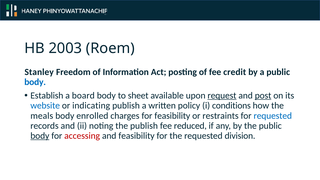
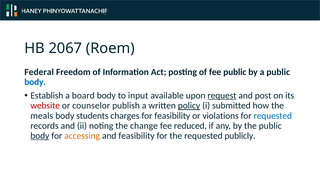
2003: 2003 -> 2067
Stanley: Stanley -> Federal
fee credit: credit -> public
sheet: sheet -> input
post underline: present -> none
website colour: blue -> red
indicating: indicating -> counselor
policy underline: none -> present
conditions: conditions -> submitted
enrolled: enrolled -> students
restraints: restraints -> violations
the publish: publish -> change
accessing colour: red -> orange
division: division -> publicly
